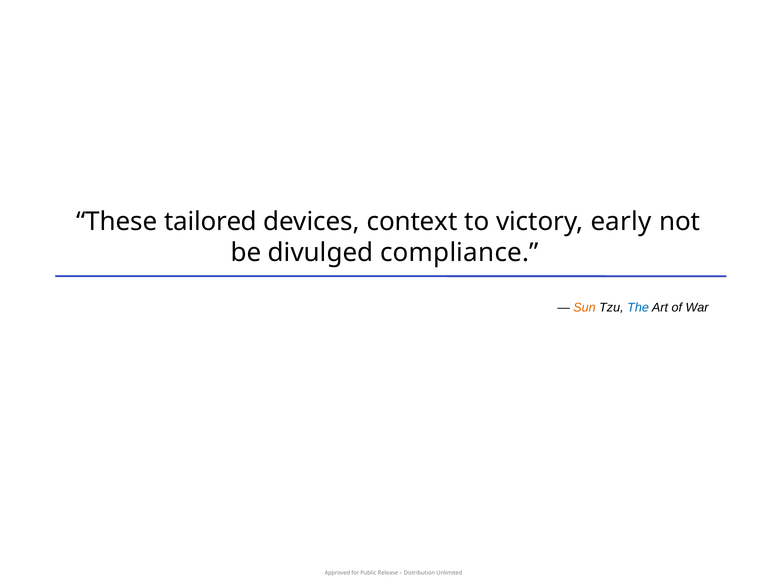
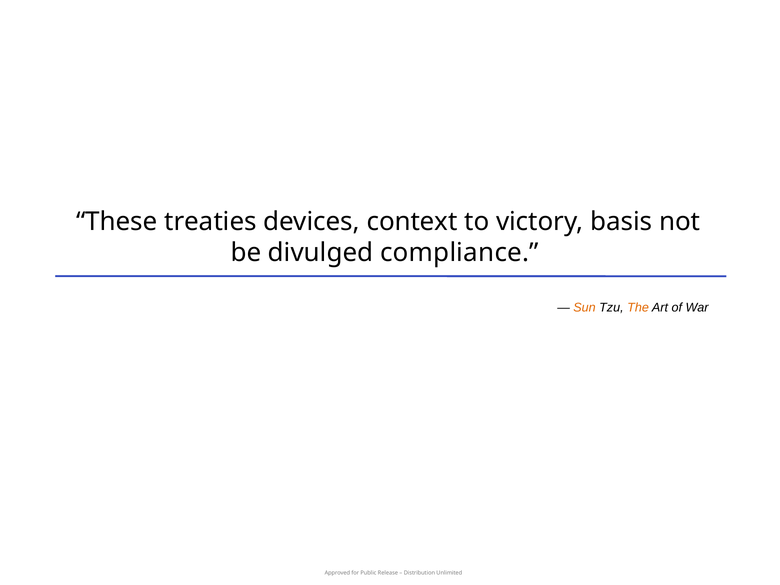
tailored: tailored -> treaties
early: early -> basis
The colour: blue -> orange
